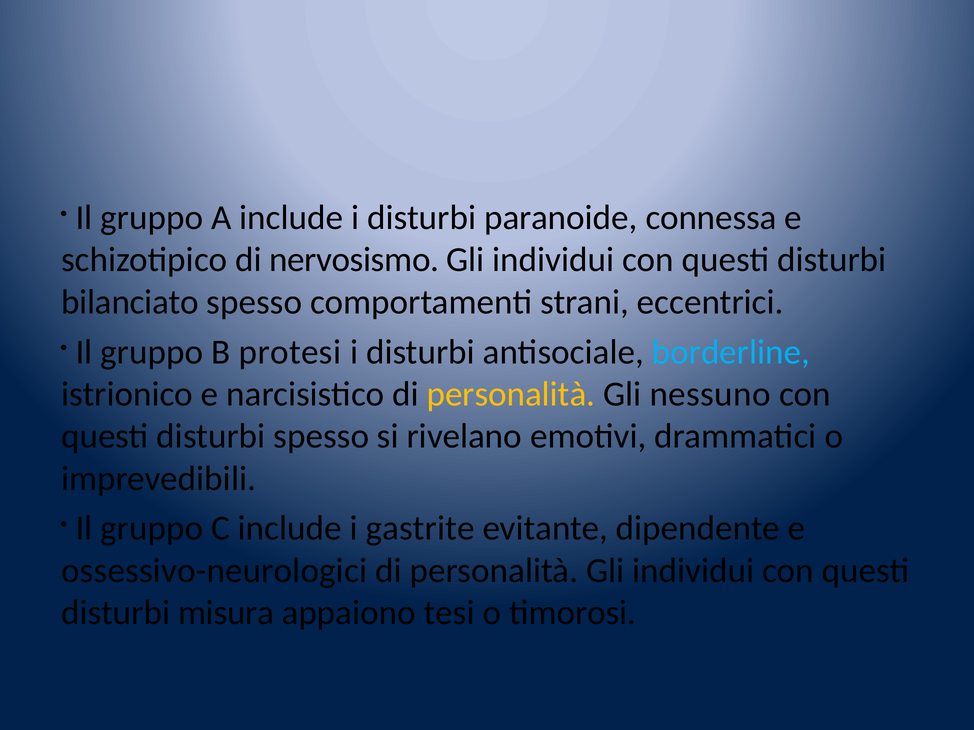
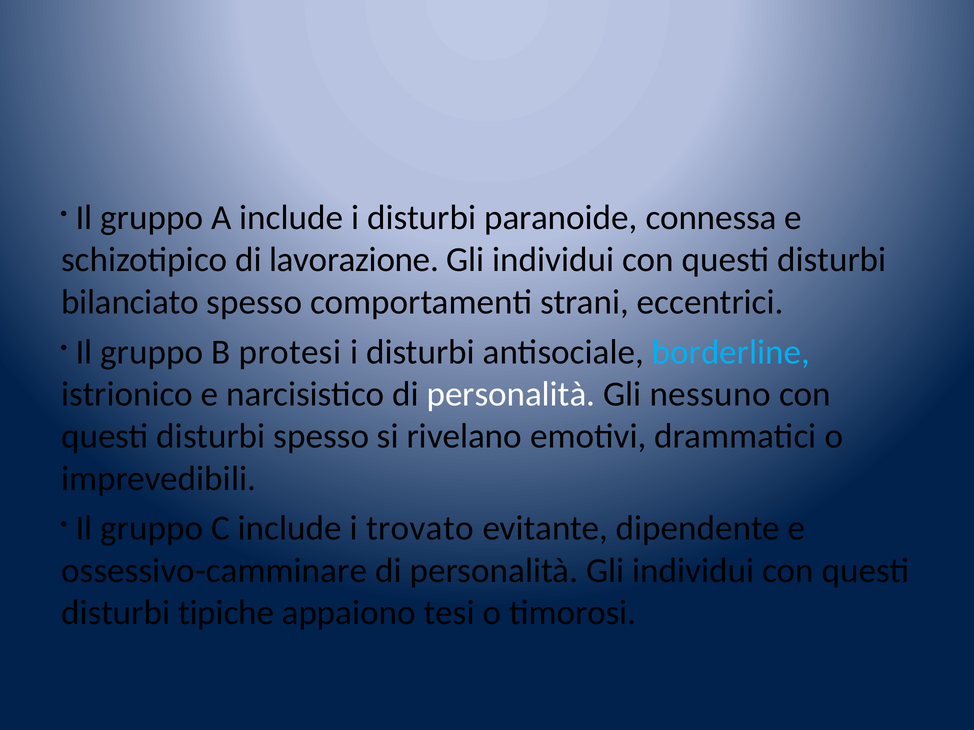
nervosismo: nervosismo -> lavorazione
personalità at (511, 394) colour: yellow -> white
gastrite: gastrite -> trovato
ossessivo-neurologici: ossessivo-neurologici -> ossessivo-camminare
misura: misura -> tipiche
